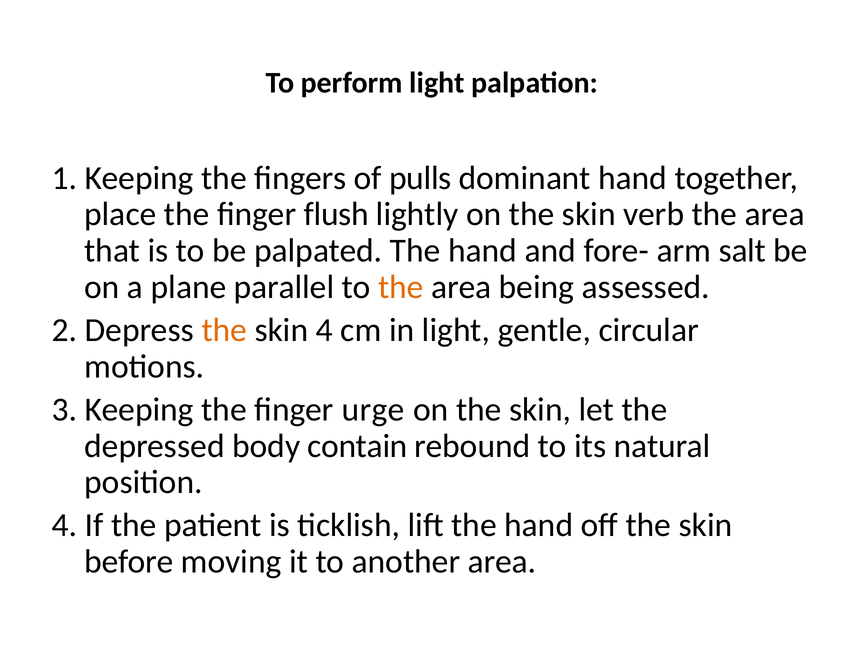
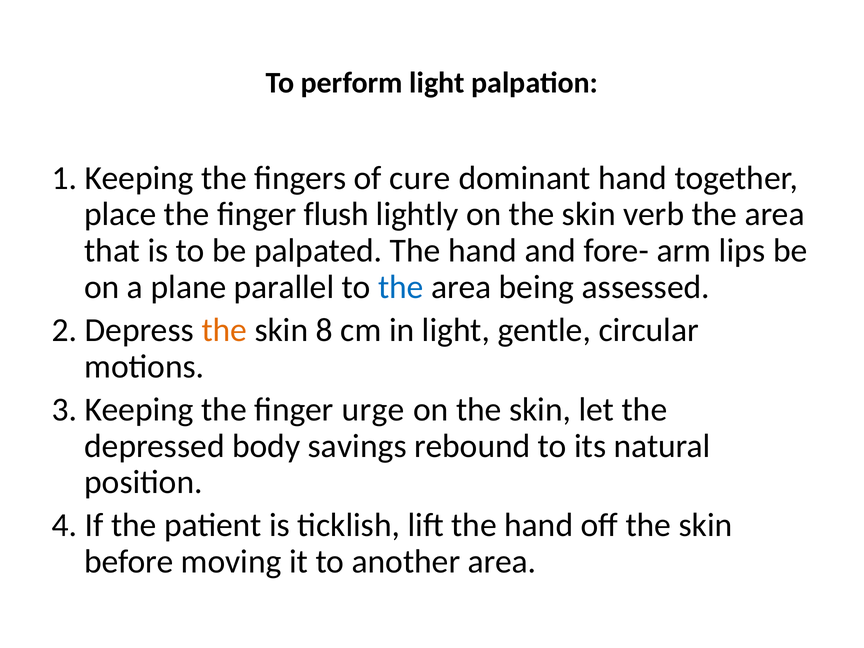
pulls: pulls -> cure
salt: salt -> lips
the at (401, 287) colour: orange -> blue
skin 4: 4 -> 8
contain: contain -> savings
